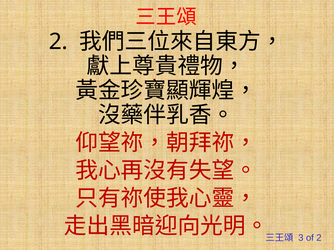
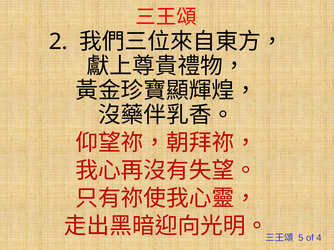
3: 3 -> 5
of 2: 2 -> 4
